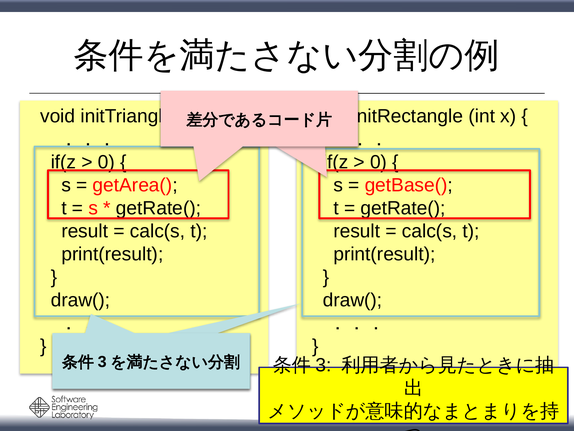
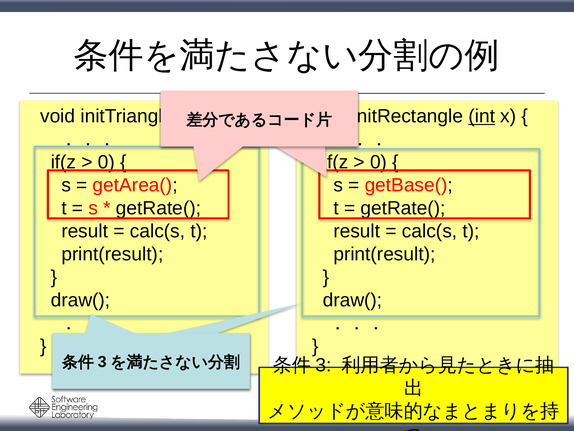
int underline: none -> present
